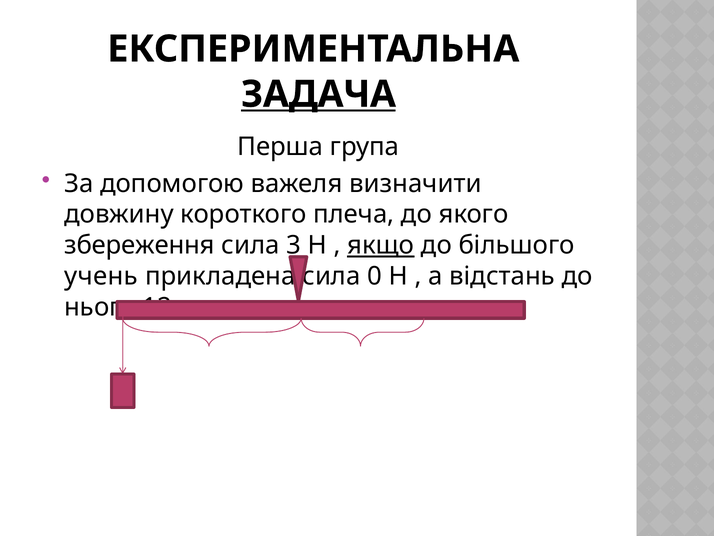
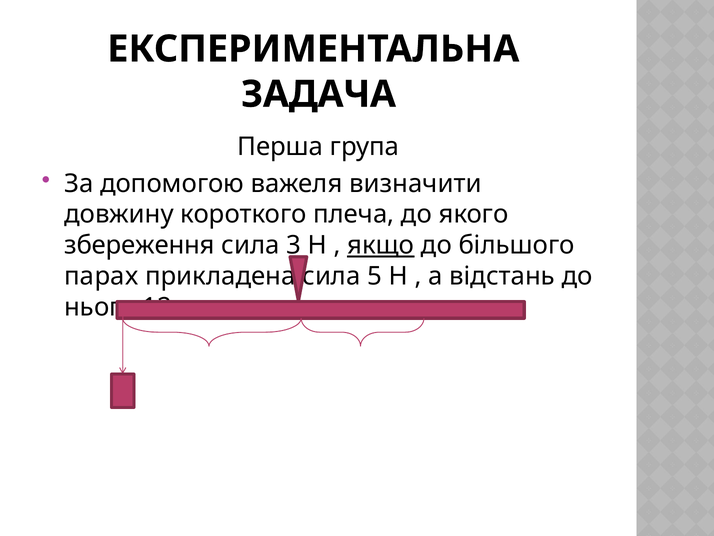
ЗАДАЧА underline: present -> none
учень: учень -> парах
0: 0 -> 5
